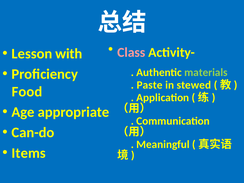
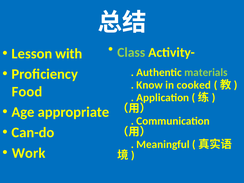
Class colour: pink -> light green
Paste: Paste -> Know
stewed: stewed -> cooked
Items: Items -> Work
